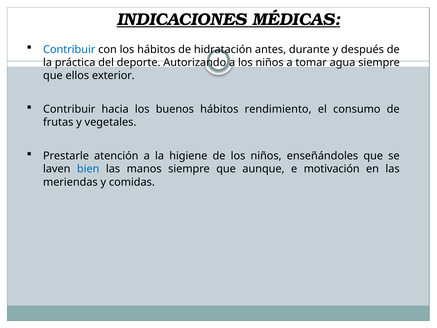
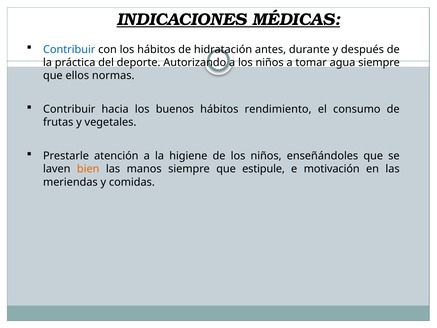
exterior: exterior -> normas
bien colour: blue -> orange
aunque: aunque -> estipule
